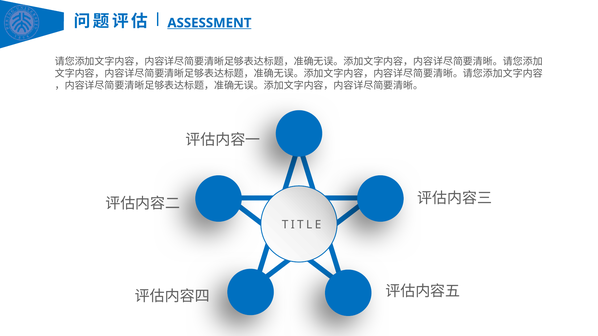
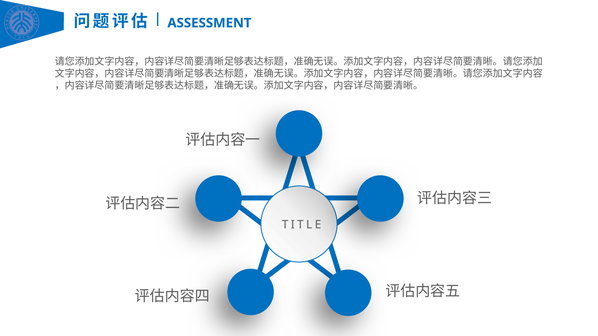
ASSESSMENT underline: present -> none
